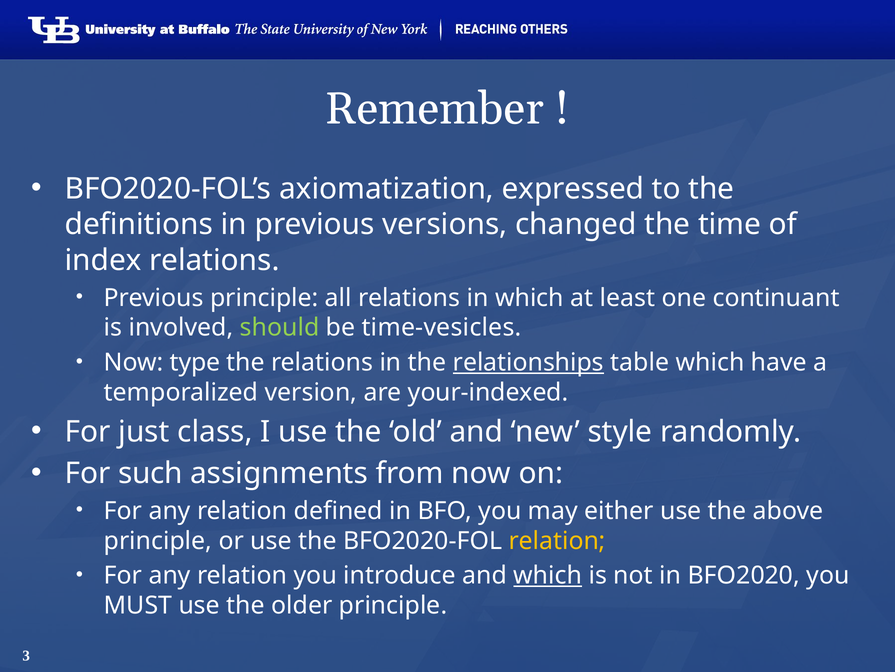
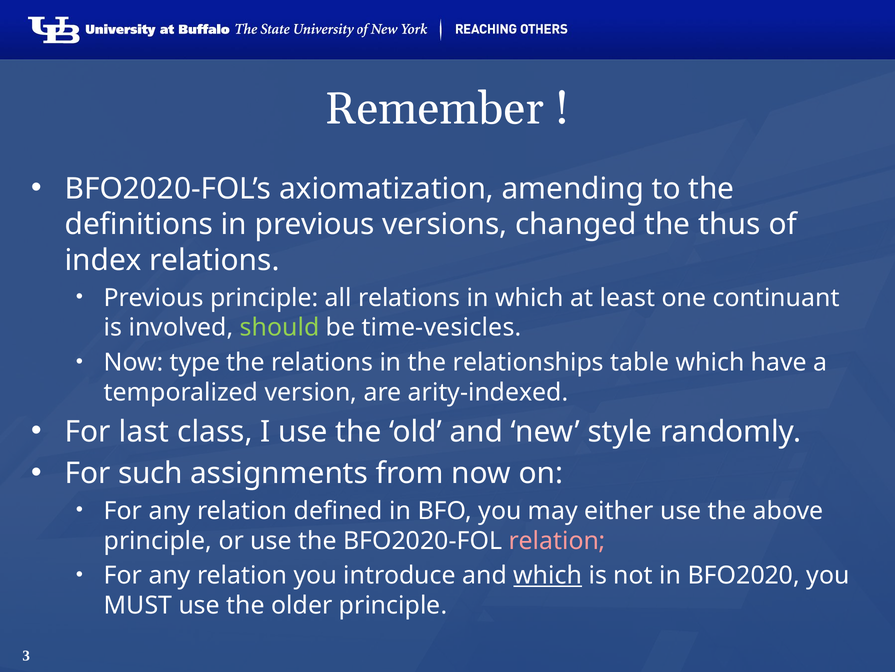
expressed: expressed -> amending
time: time -> thus
relationships underline: present -> none
your-indexed: your-indexed -> arity-indexed
just: just -> last
relation at (557, 540) colour: yellow -> pink
